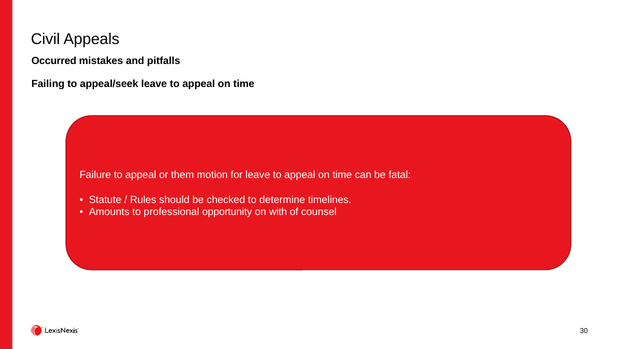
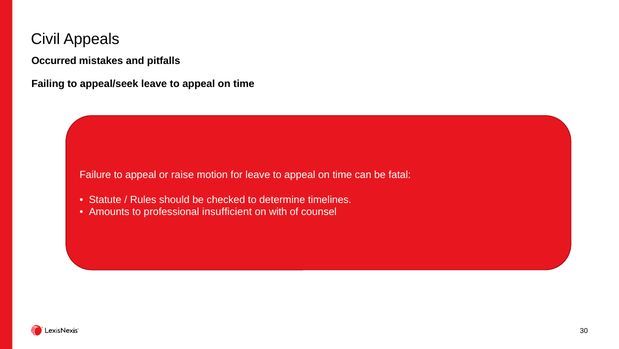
them: them -> raise
opportunity: opportunity -> insufficient
